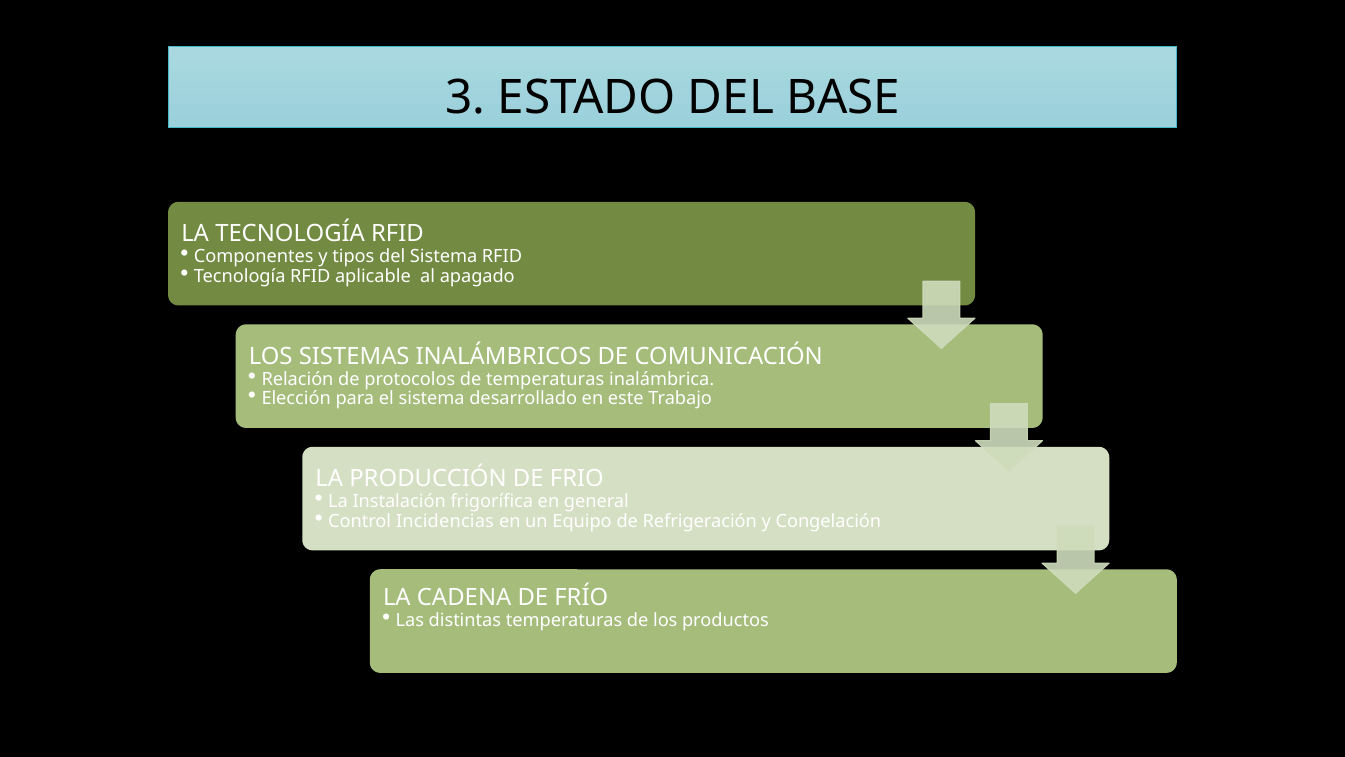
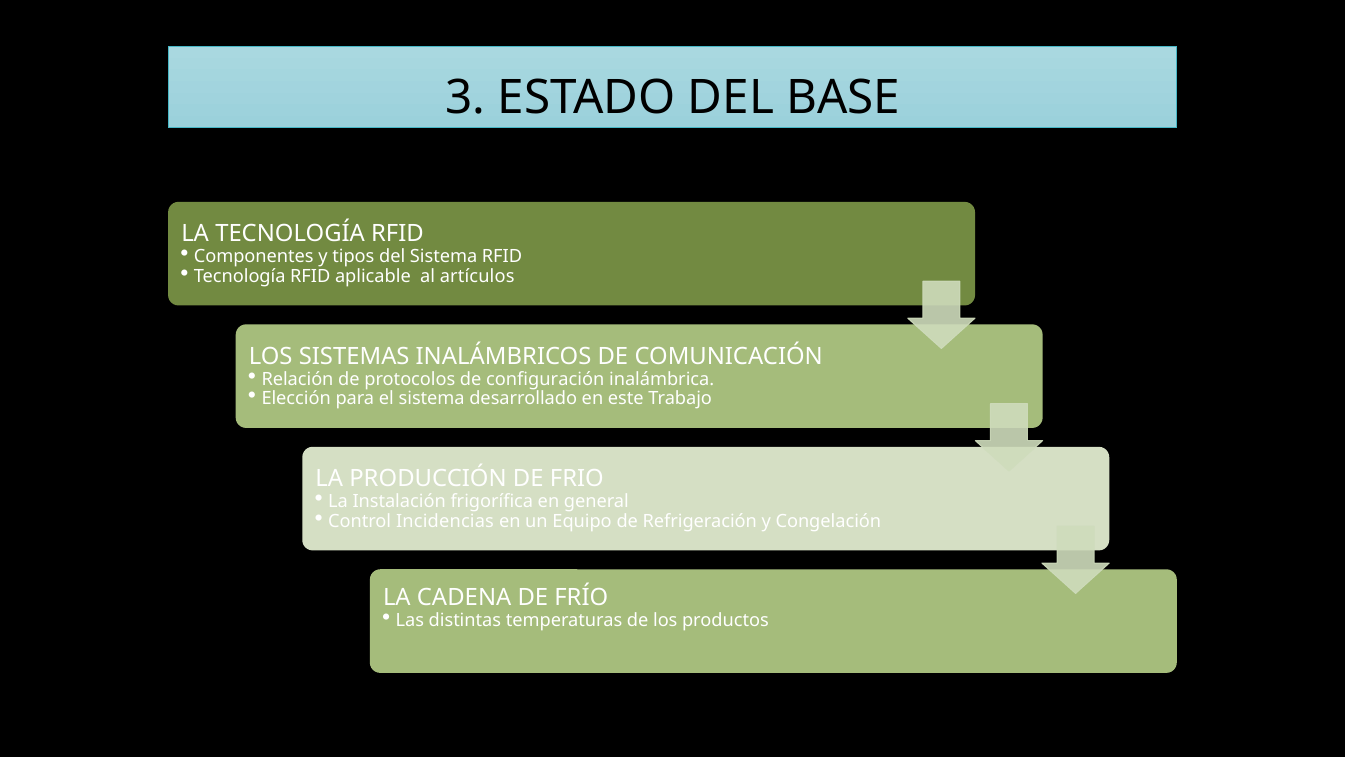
apagado: apagado -> artículos
de temperaturas: temperaturas -> configuración
